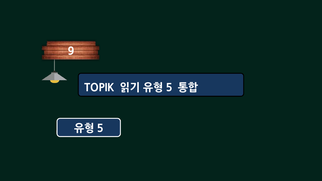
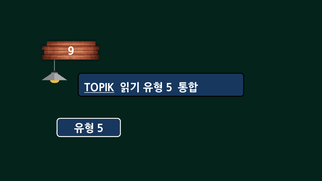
TOPIK underline: none -> present
